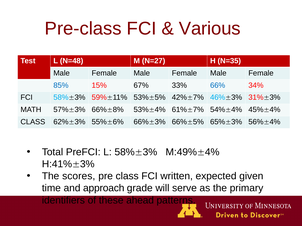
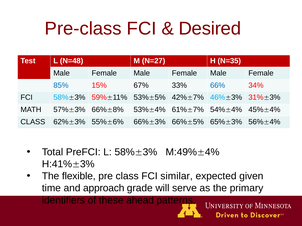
Various: Various -> Desired
scores: scores -> flexible
written: written -> similar
